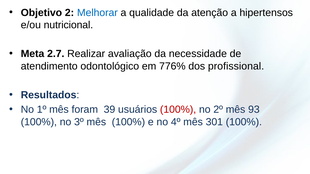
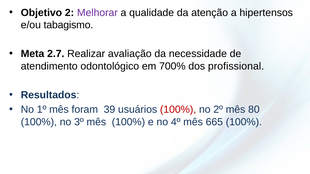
Melhorar colour: blue -> purple
nutricional: nutricional -> tabagismo
776%: 776% -> 700%
93: 93 -> 80
301: 301 -> 665
